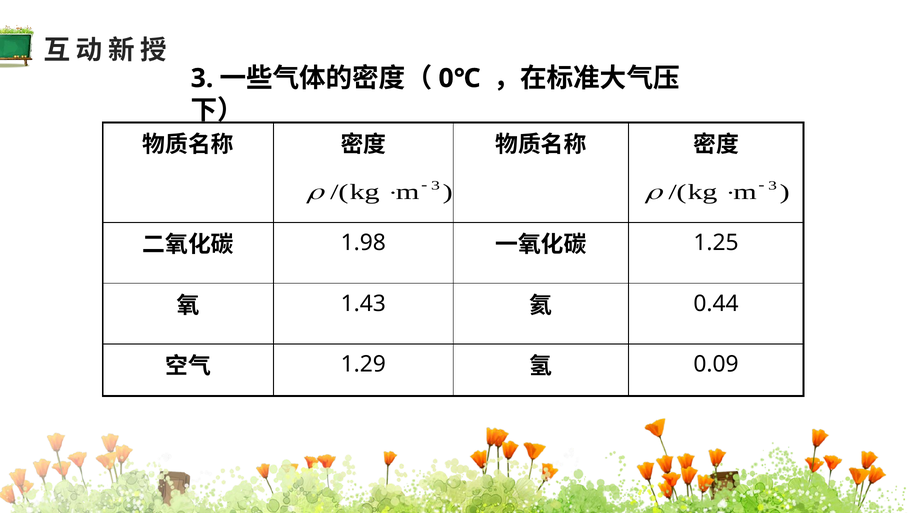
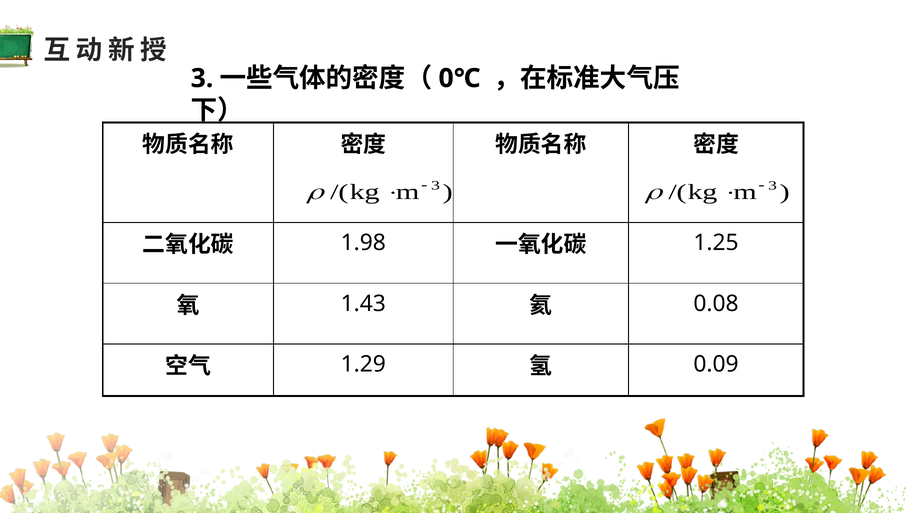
0.44: 0.44 -> 0.08
